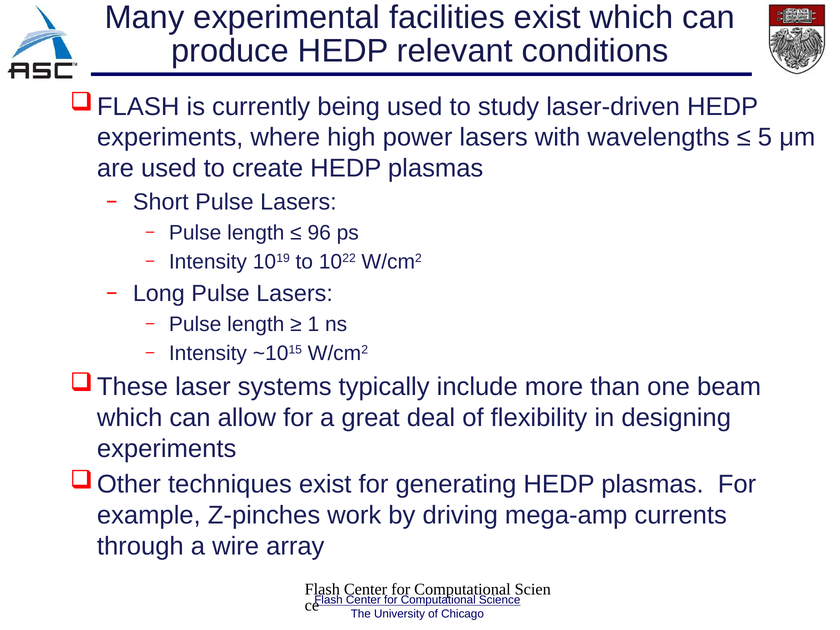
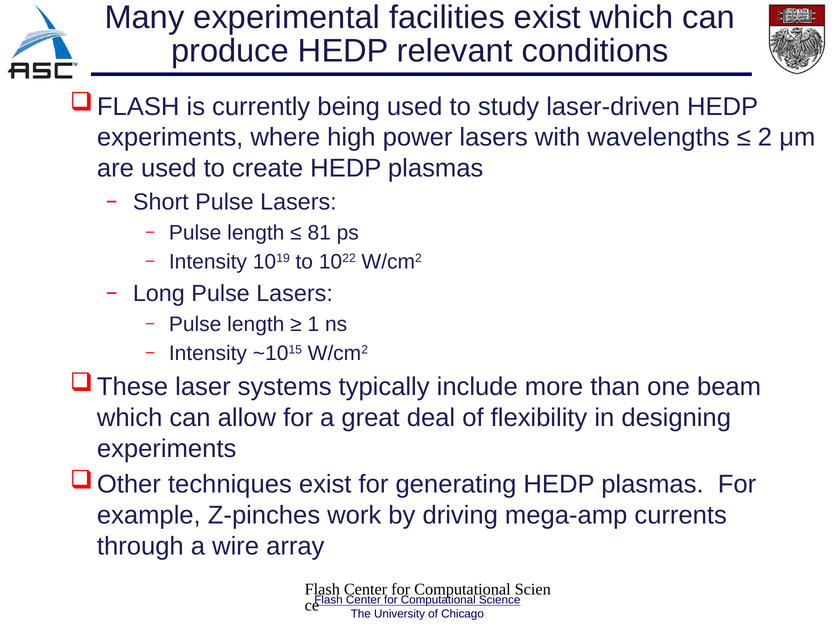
5: 5 -> 2
96: 96 -> 81
